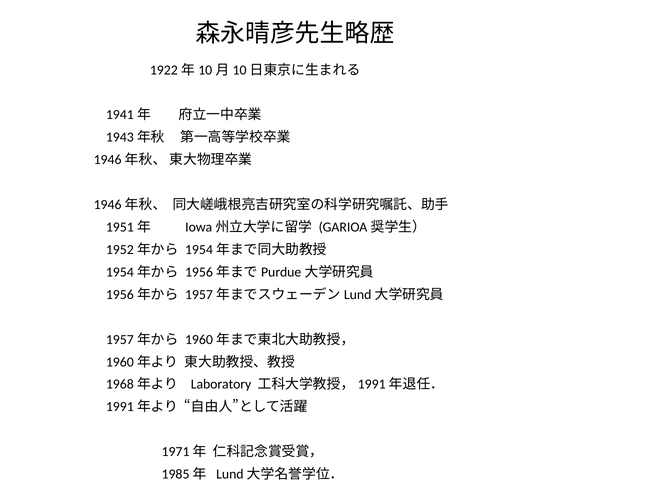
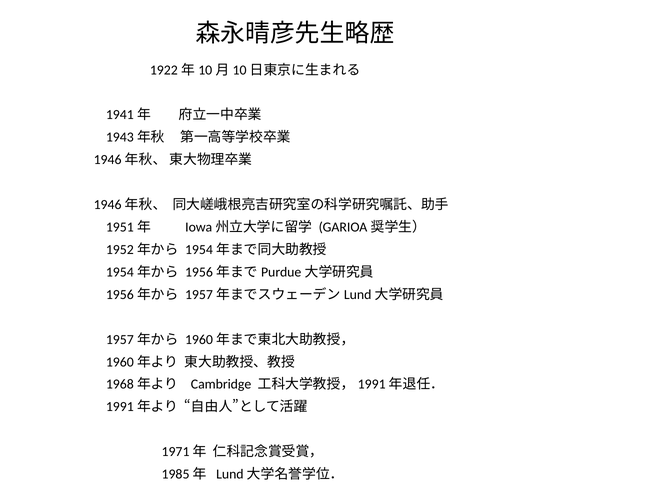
Laboratory: Laboratory -> Cambridge
